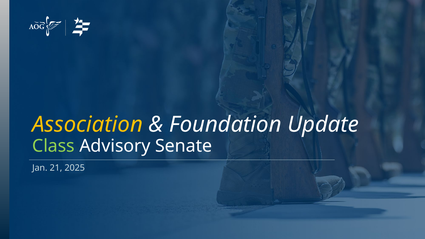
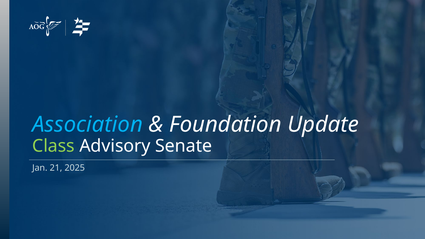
Association colour: yellow -> light blue
